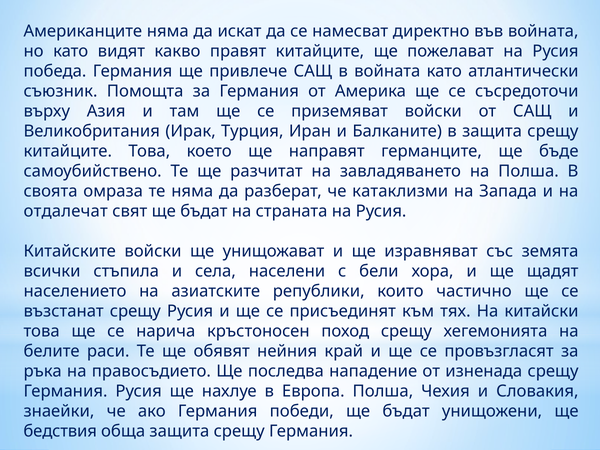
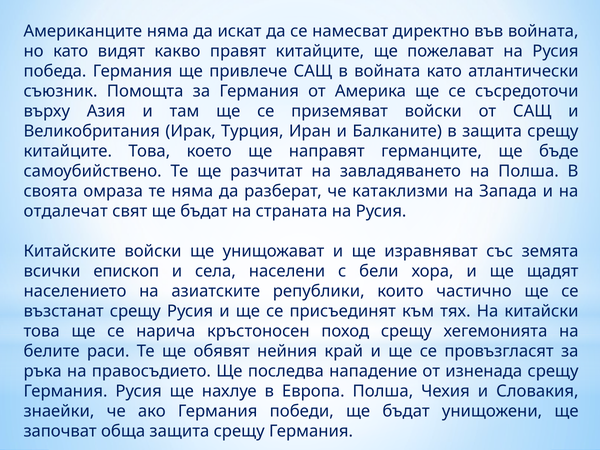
стъпила: стъпила -> епископ
бедствия: бедствия -> започват
